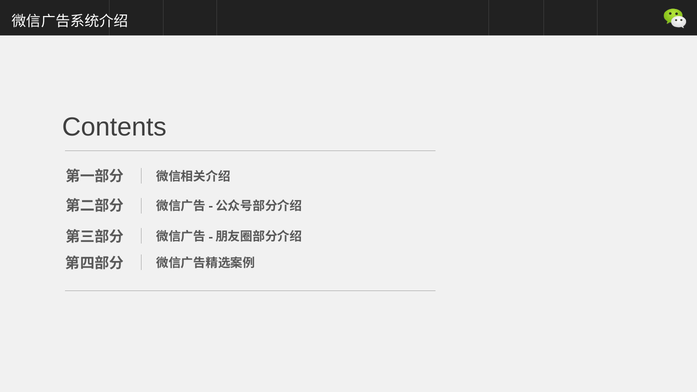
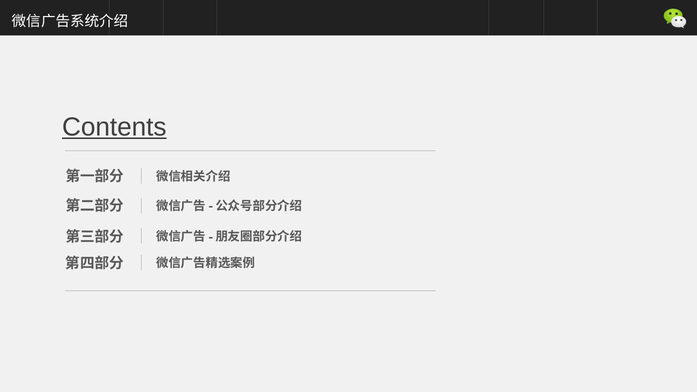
Contents underline: none -> present
